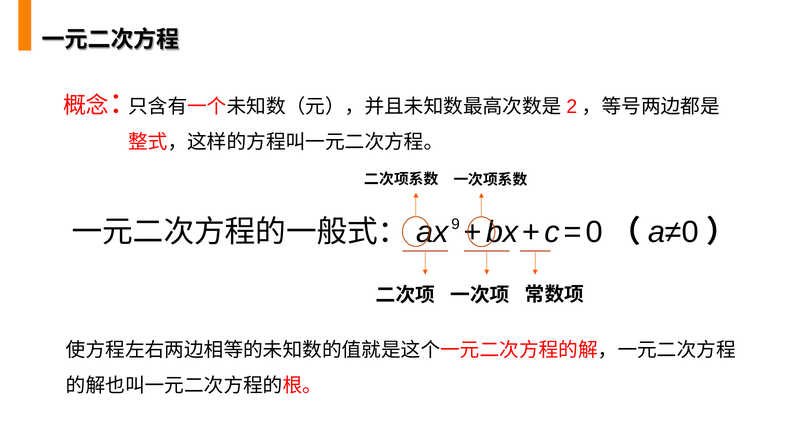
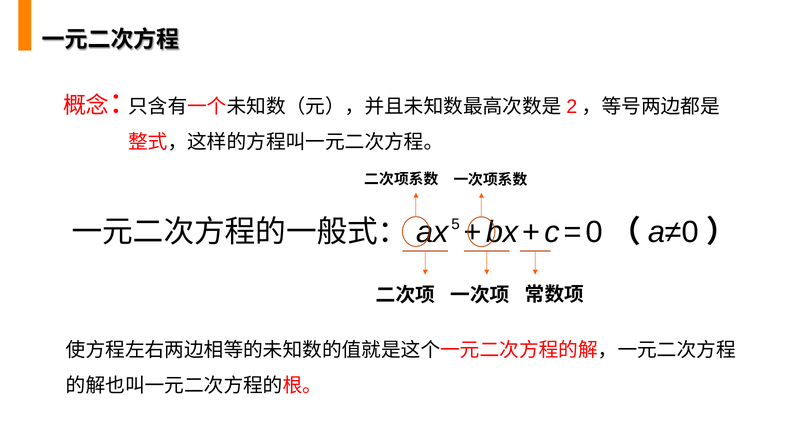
9: 9 -> 5
